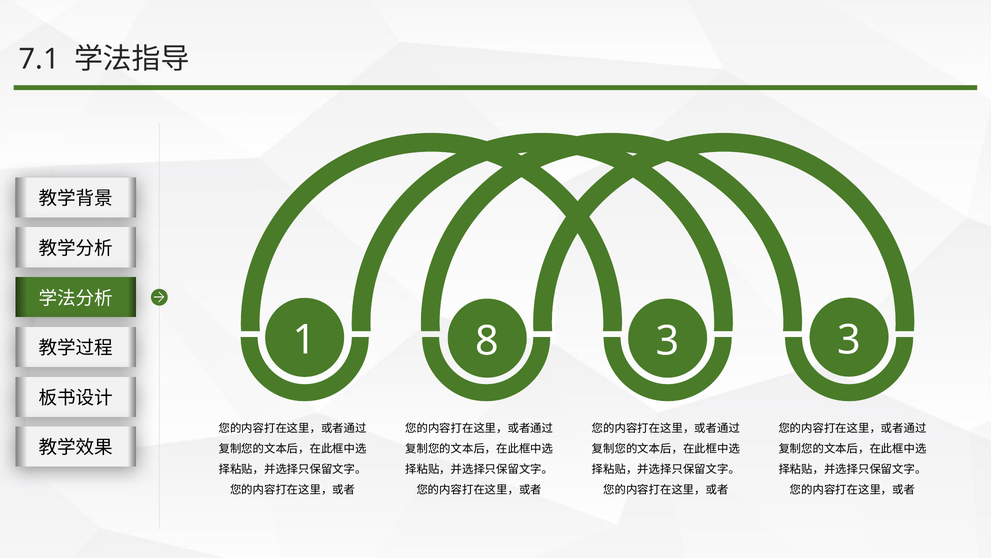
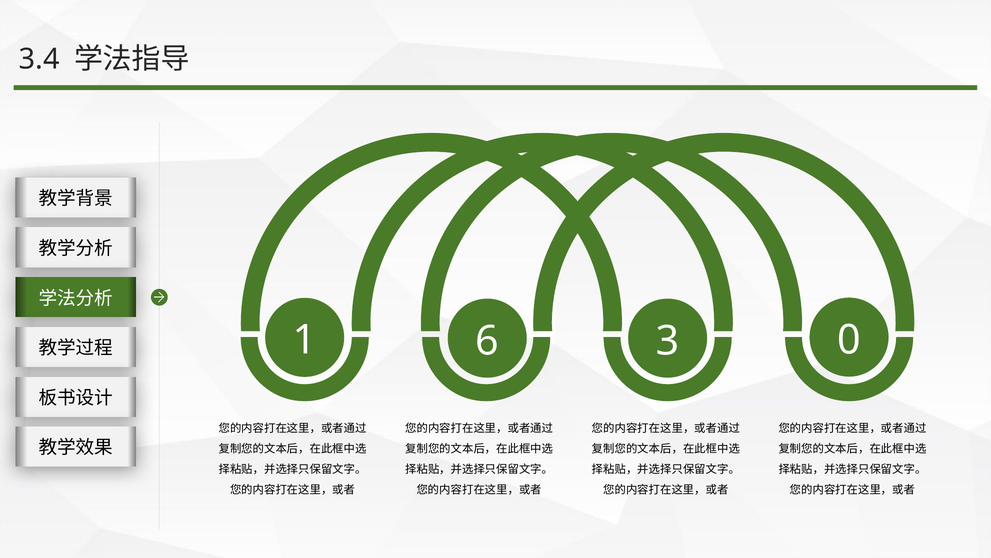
7.1: 7.1 -> 3.4
8: 8 -> 6
3 3: 3 -> 0
